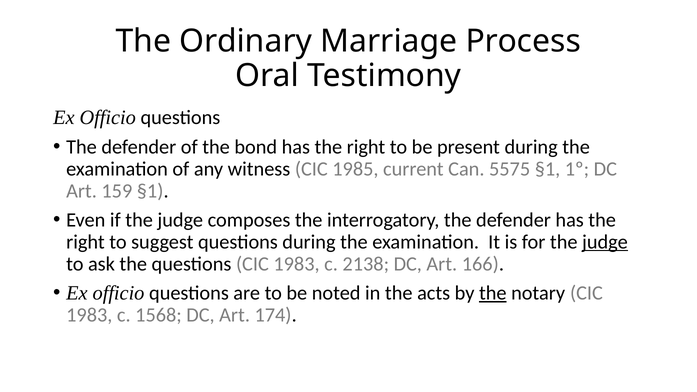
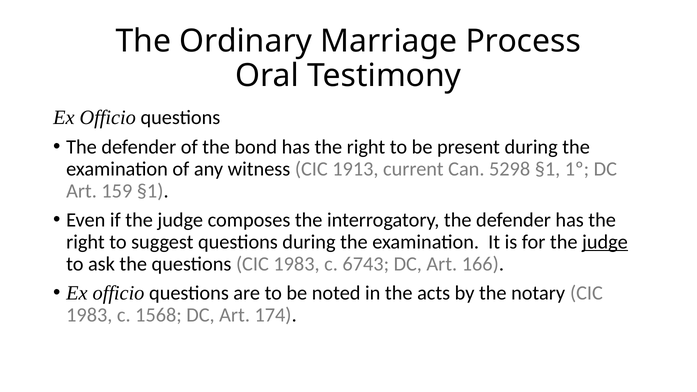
1985: 1985 -> 1913
5575: 5575 -> 5298
2138: 2138 -> 6743
the at (493, 293) underline: present -> none
